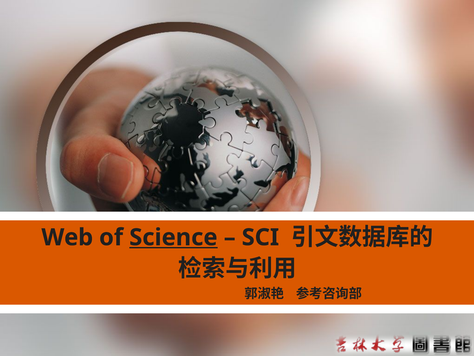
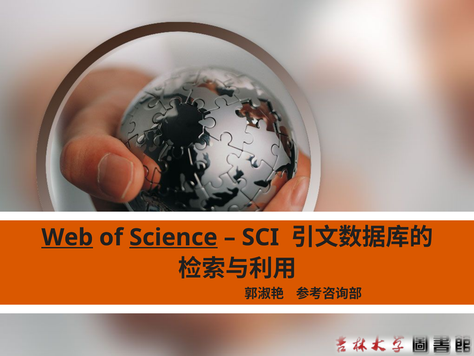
Web underline: none -> present
